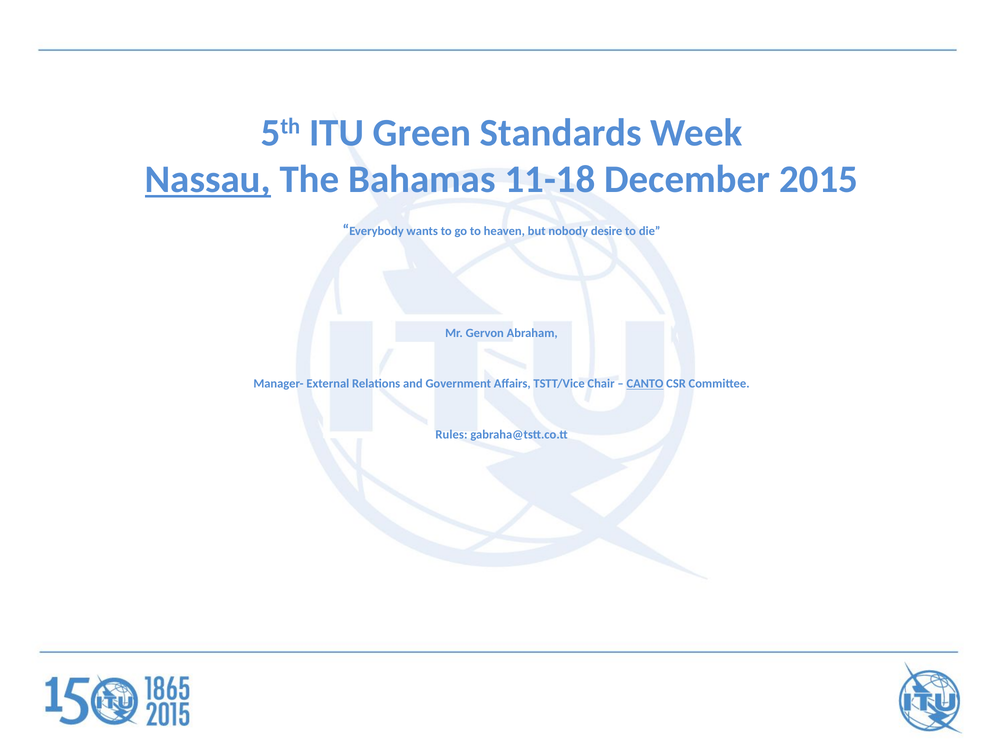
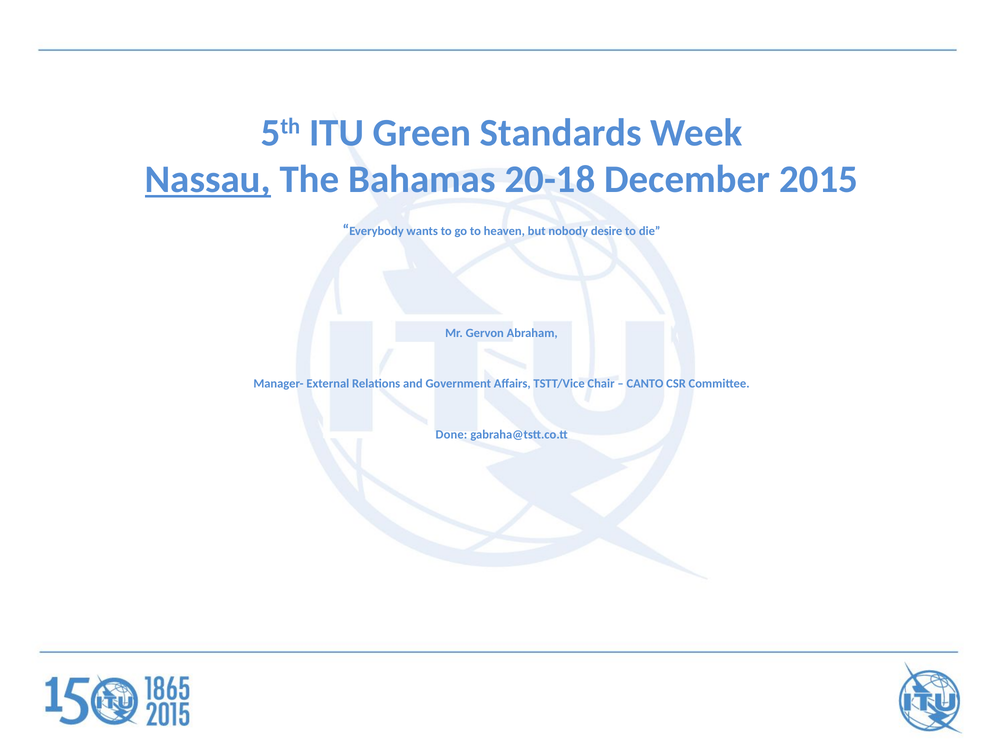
11-18: 11-18 -> 20-18
CANTO underline: present -> none
Rules: Rules -> Done
